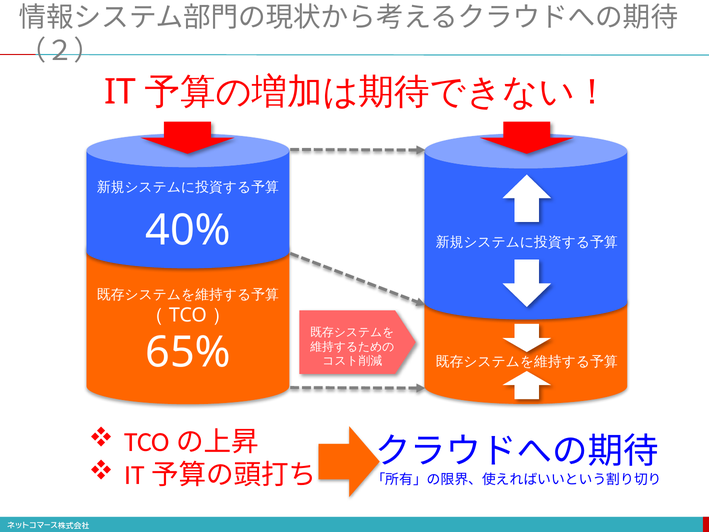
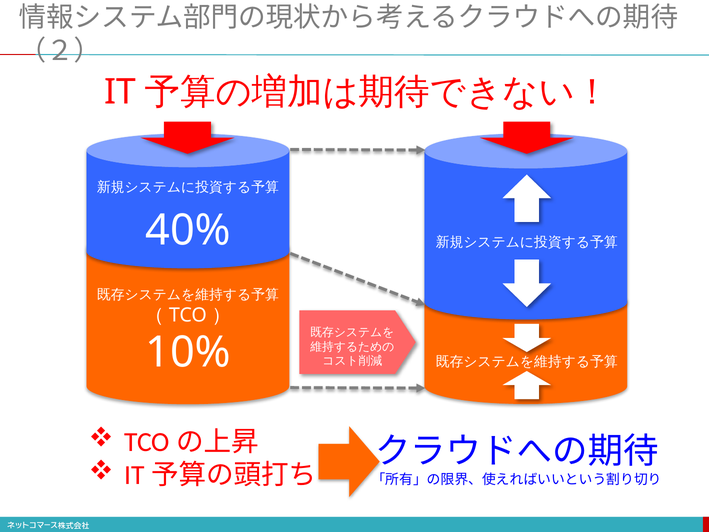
65%: 65% -> 10%
